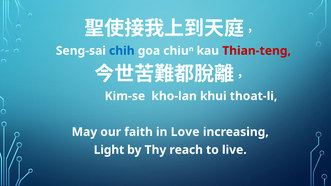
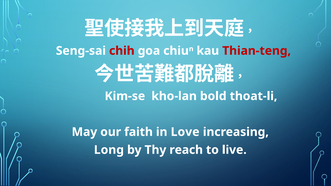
chih colour: blue -> red
khui: khui -> bold
Light: Light -> Long
